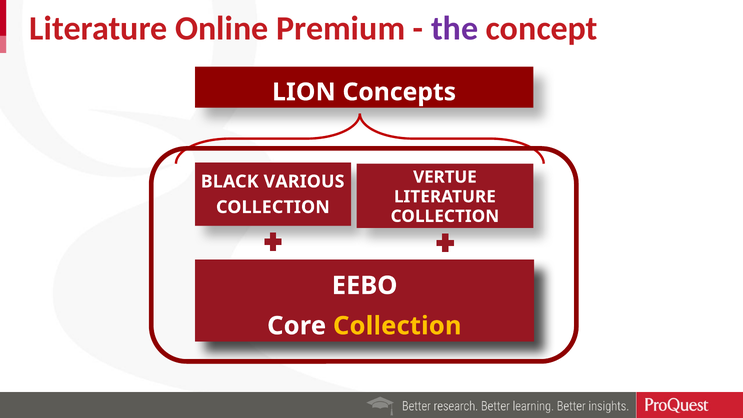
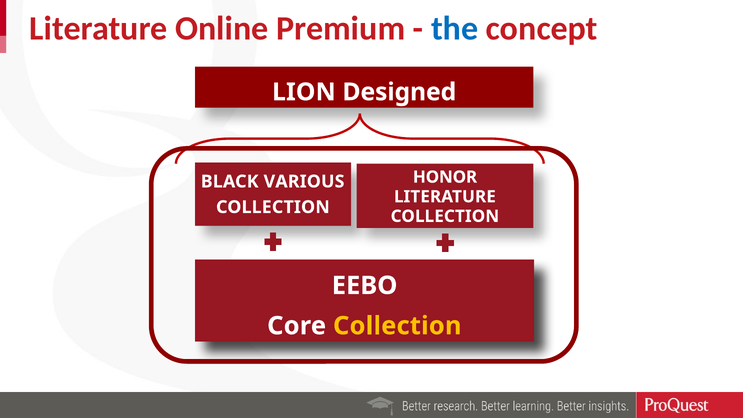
the colour: purple -> blue
Concepts: Concepts -> Designed
VERTUE: VERTUE -> HONOR
